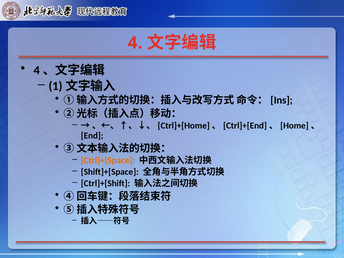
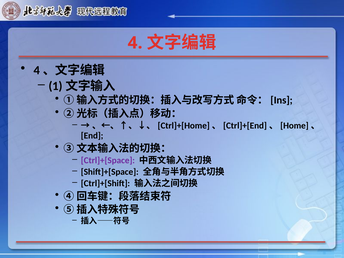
Ctrl]+[Space colour: orange -> purple
